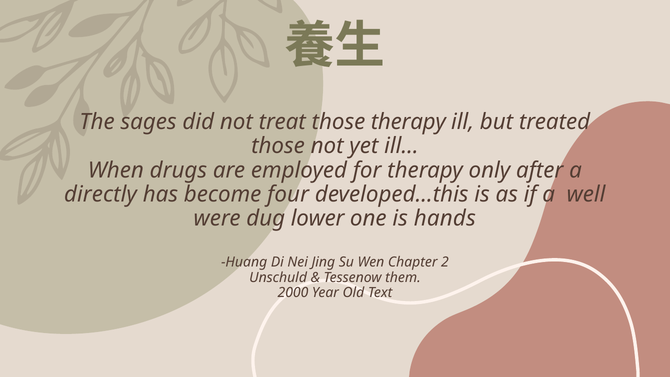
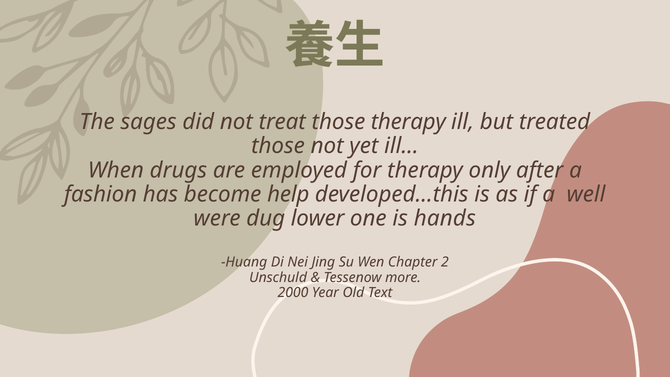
directly: directly -> fashion
four: four -> help
them: them -> more
